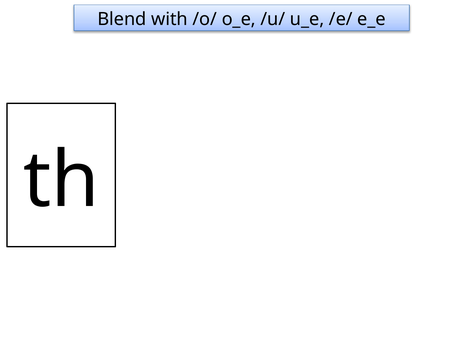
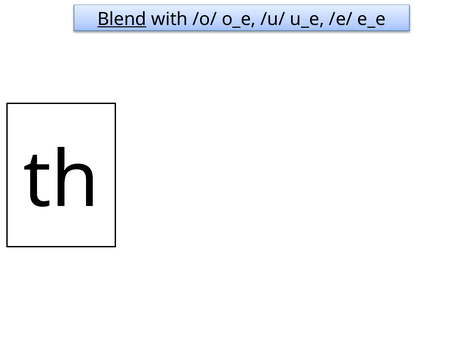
Blend underline: none -> present
